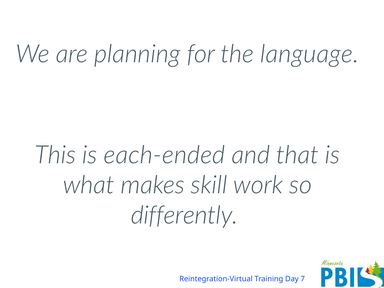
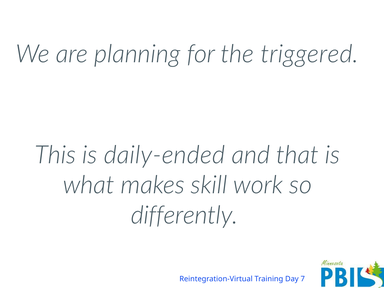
language: language -> triggered
each-ended: each-ended -> daily-ended
